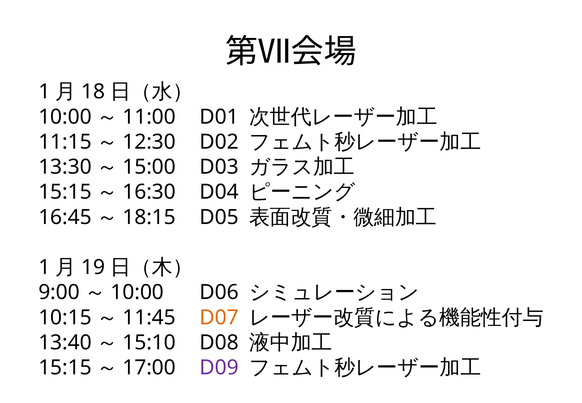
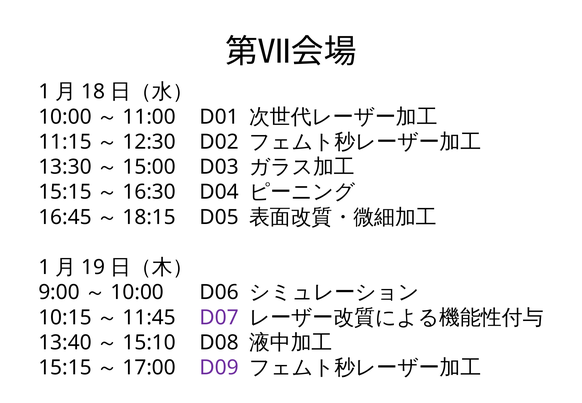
D07 colour: orange -> purple
